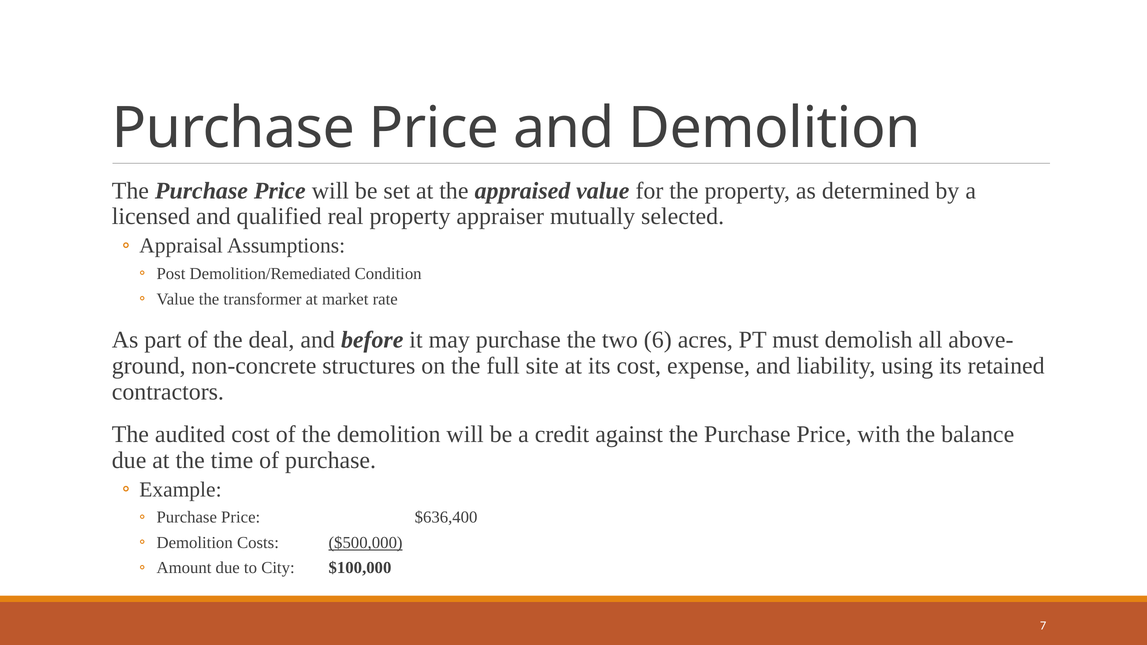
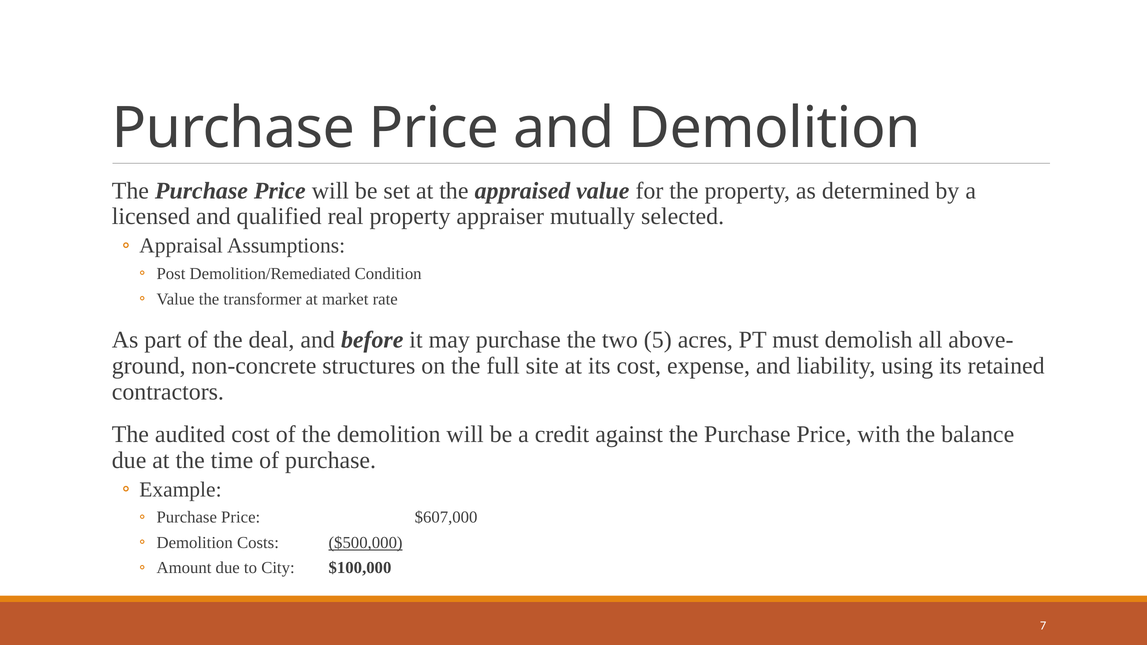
6: 6 -> 5
$636,400: $636,400 -> $607,000
